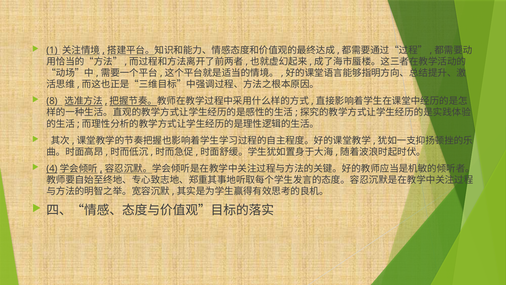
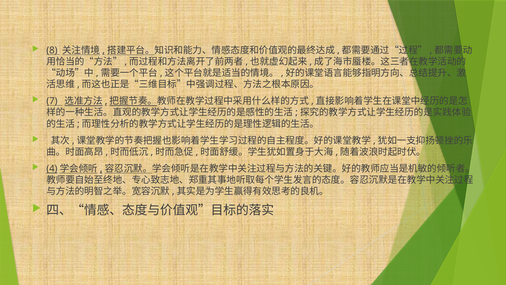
1: 1 -> 8
8: 8 -> 7
